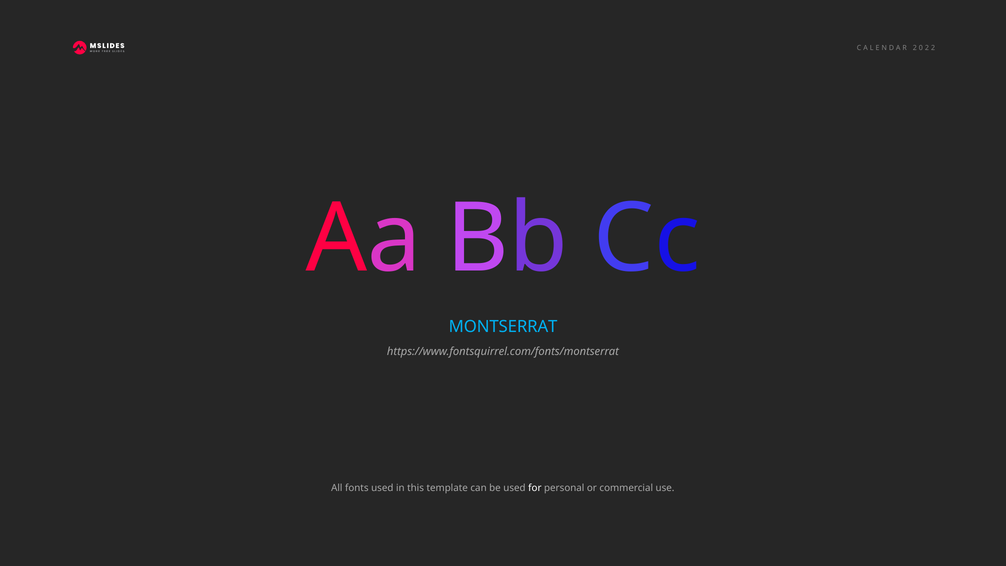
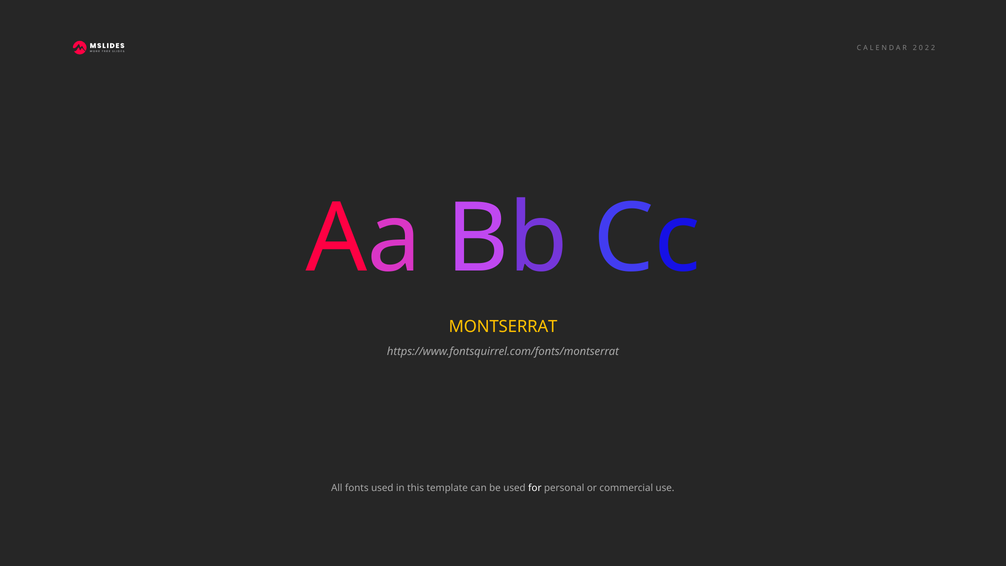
MONTSERRAT colour: light blue -> yellow
